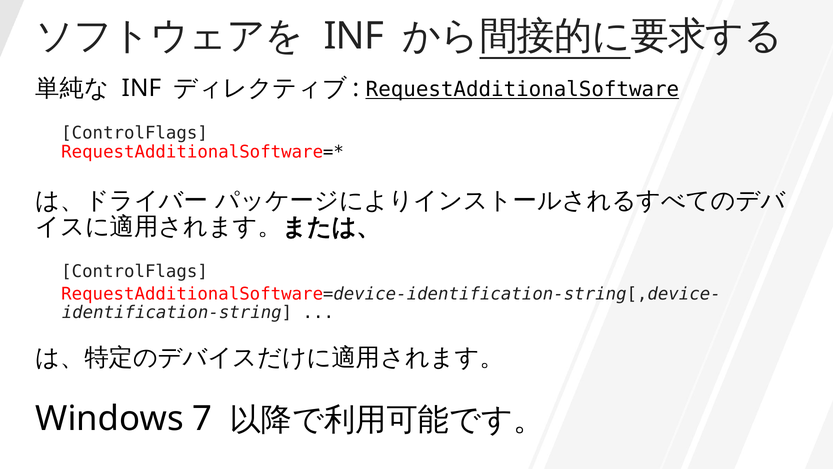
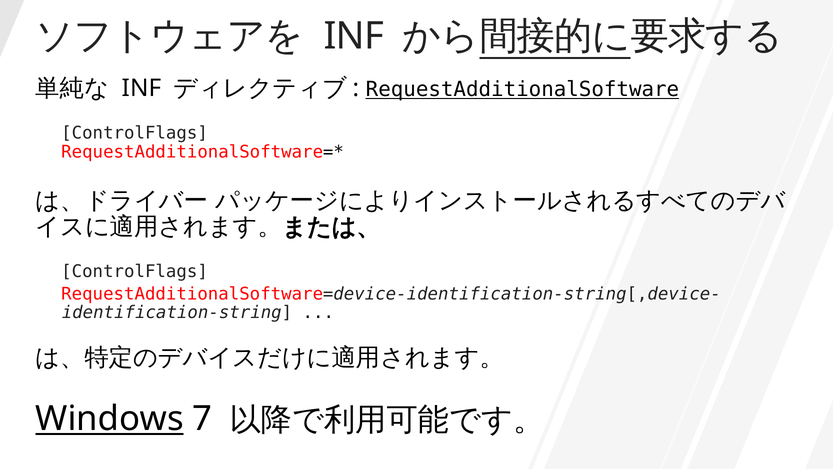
Windows underline: none -> present
